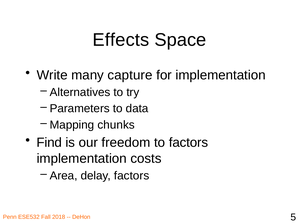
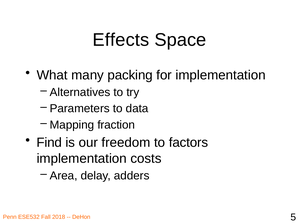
Write: Write -> What
capture: capture -> packing
chunks: chunks -> fraction
delay factors: factors -> adders
